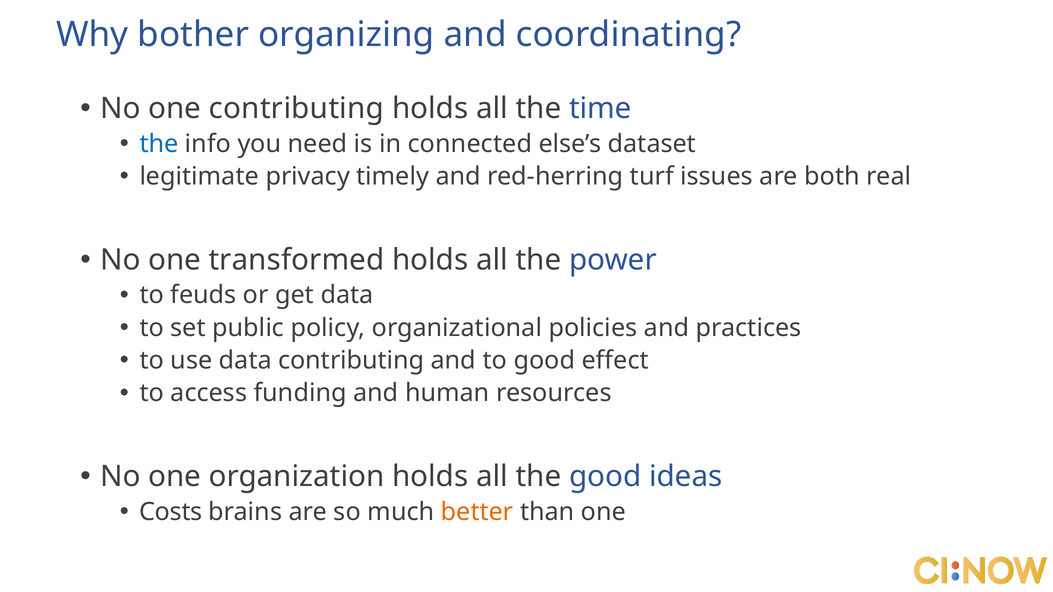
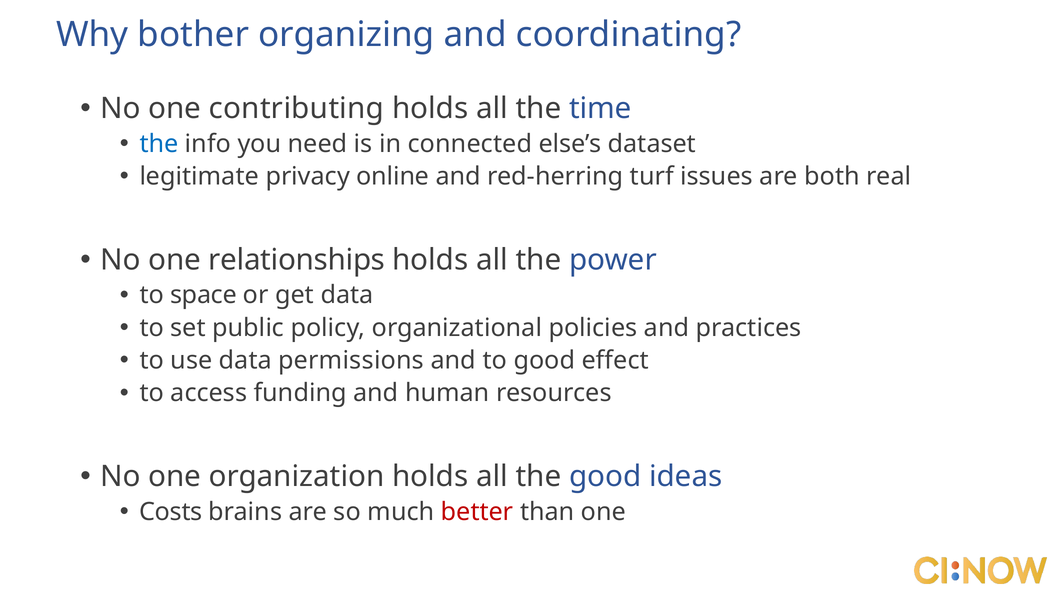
timely: timely -> online
transformed: transformed -> relationships
feuds: feuds -> space
data contributing: contributing -> permissions
better colour: orange -> red
